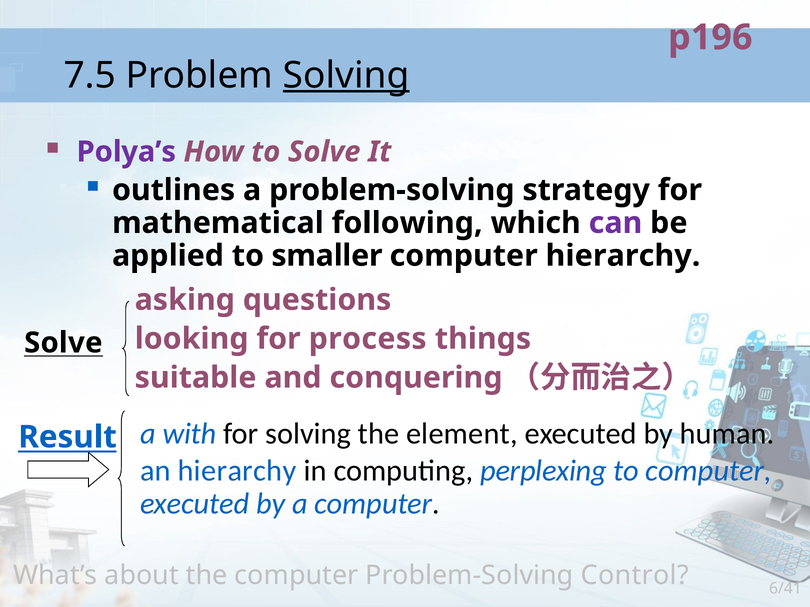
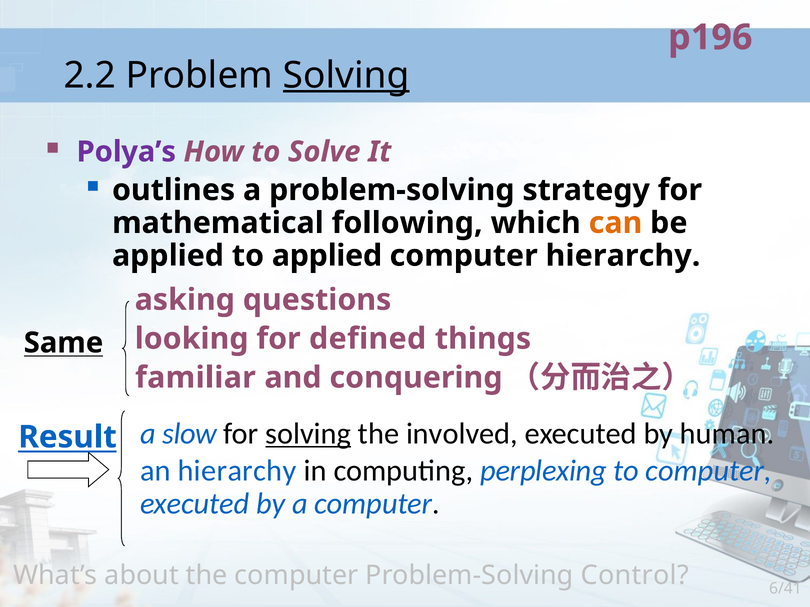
7.5: 7.5 -> 2.2
can colour: purple -> orange
to smaller: smaller -> applied
process: process -> defined
Solve at (63, 343): Solve -> Same
suitable: suitable -> familiar
with: with -> slow
solving at (308, 434) underline: none -> present
element: element -> involved
